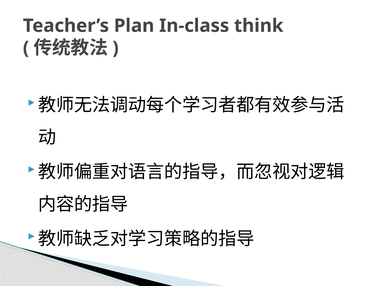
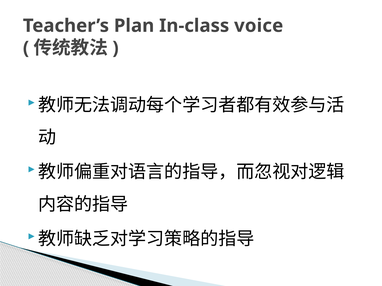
think: think -> voice
